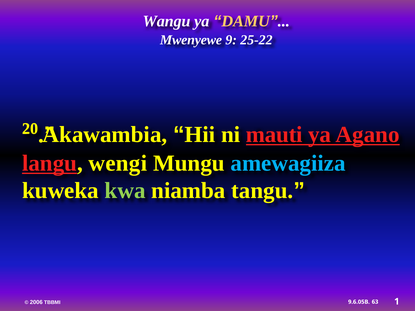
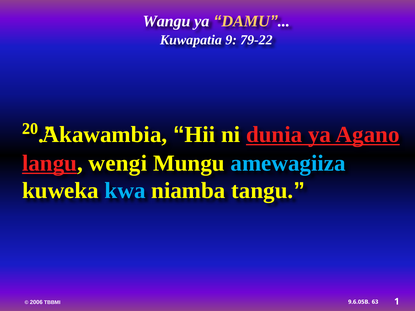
Mwenyewe: Mwenyewe -> Kuwapatia
25-22: 25-22 -> 79-22
mauti: mauti -> dunia
kwa colour: light green -> light blue
